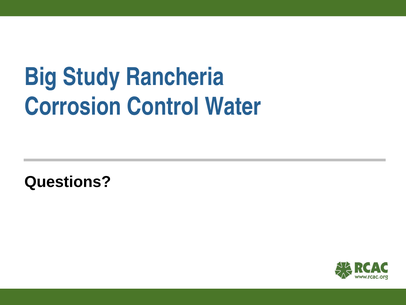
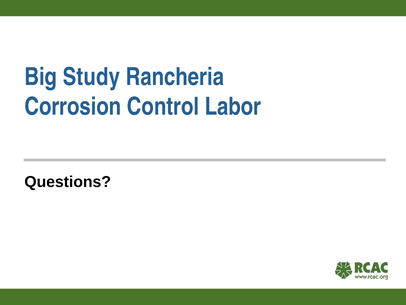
Water: Water -> Labor
